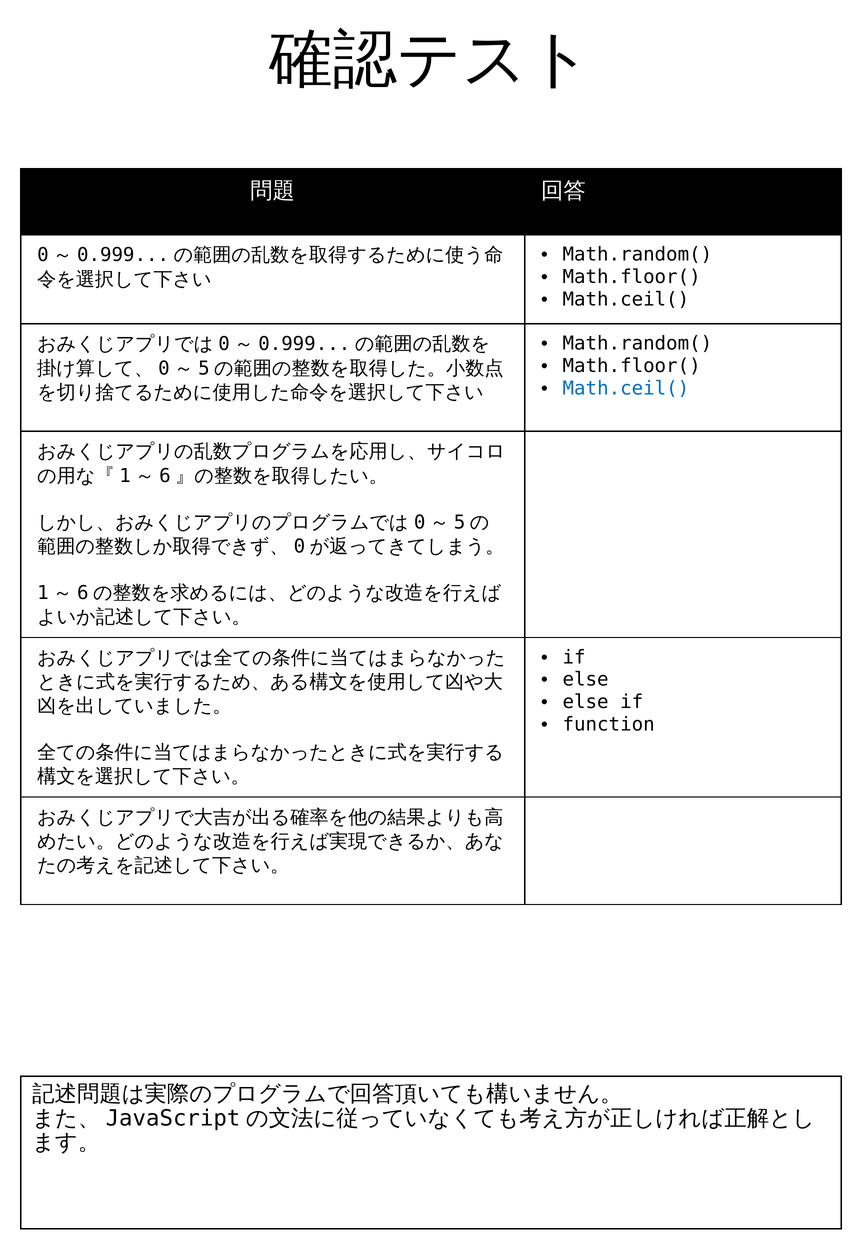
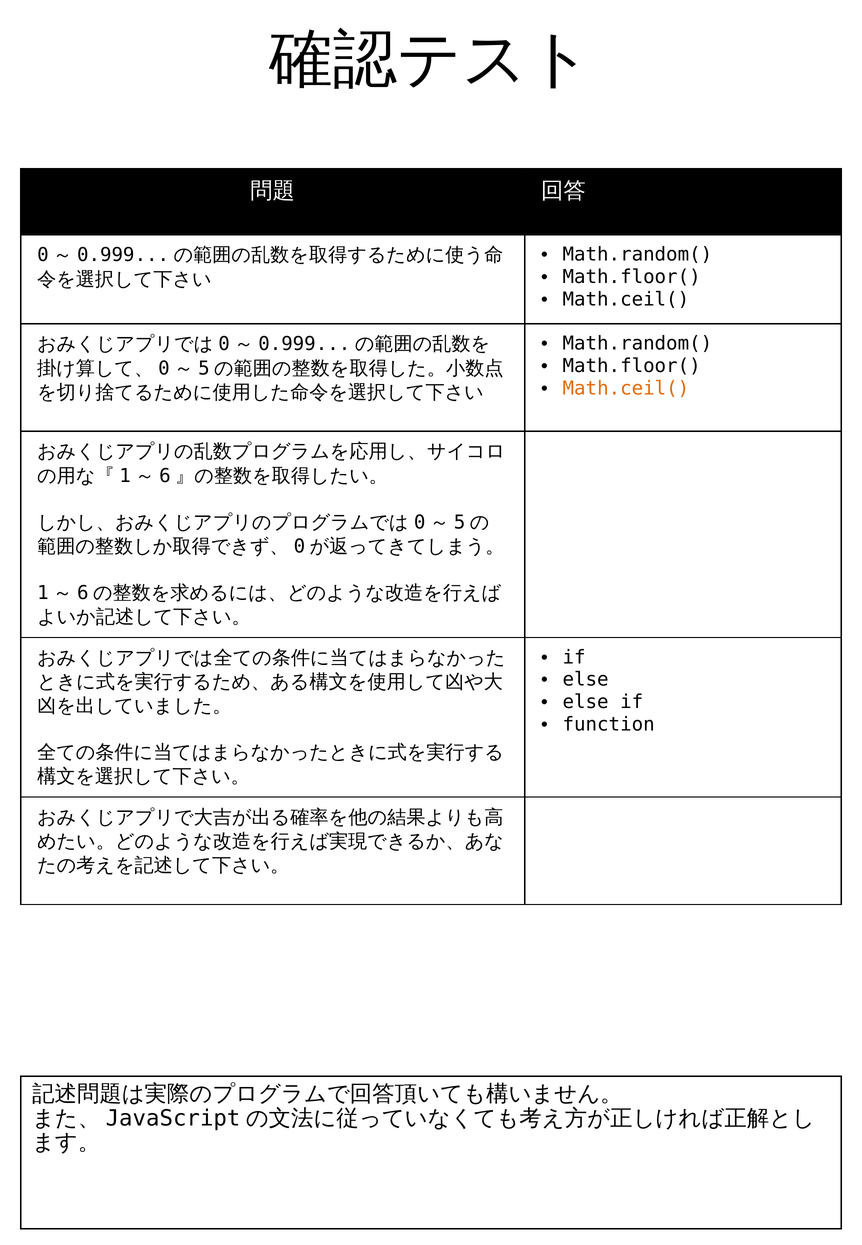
Math.ceil( at (626, 389) colour: blue -> orange
